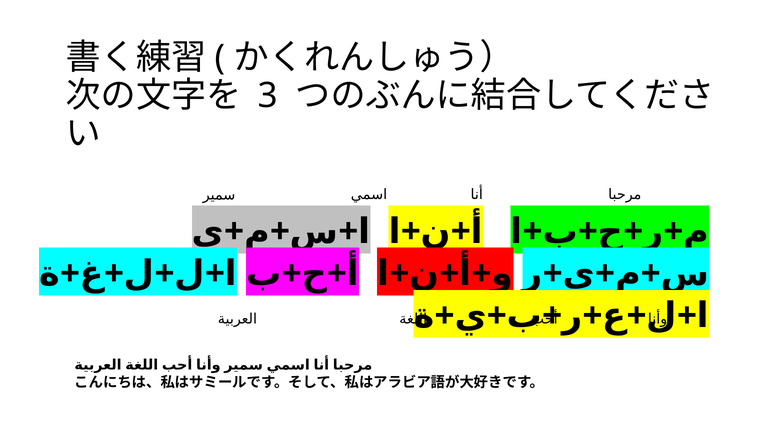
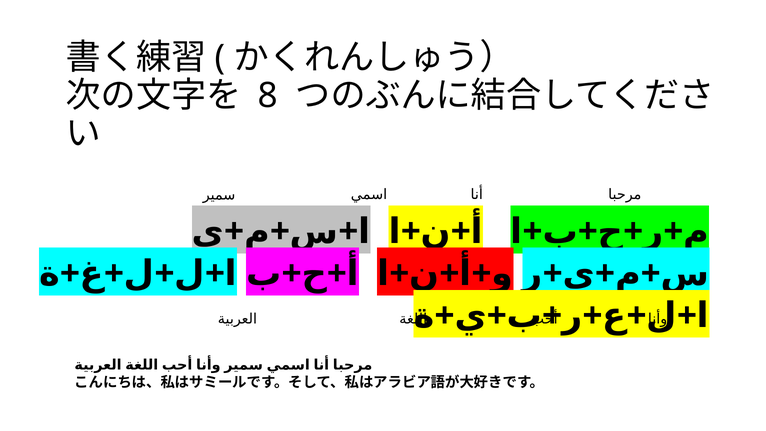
3: 3 -> 8
